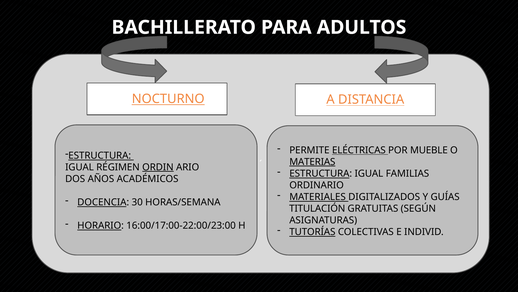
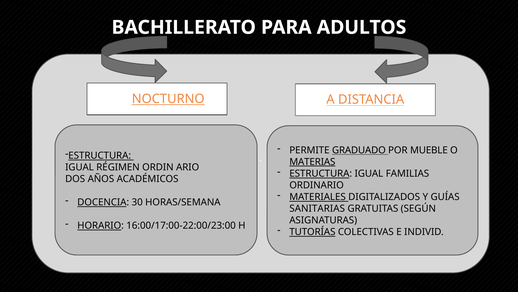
ELÉCTRICAS: ELÉCTRICAS -> GRADUADO
ORDIN underline: present -> none
TITULACIÓN: TITULACIÓN -> SANITARIAS
